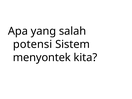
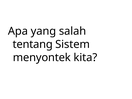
potensi: potensi -> tentang
